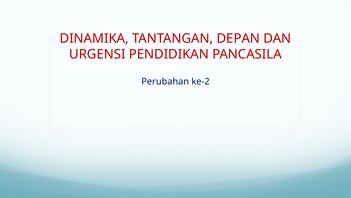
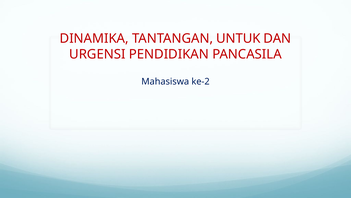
DEPAN: DEPAN -> UNTUK
Perubahan: Perubahan -> Mahasiswa
